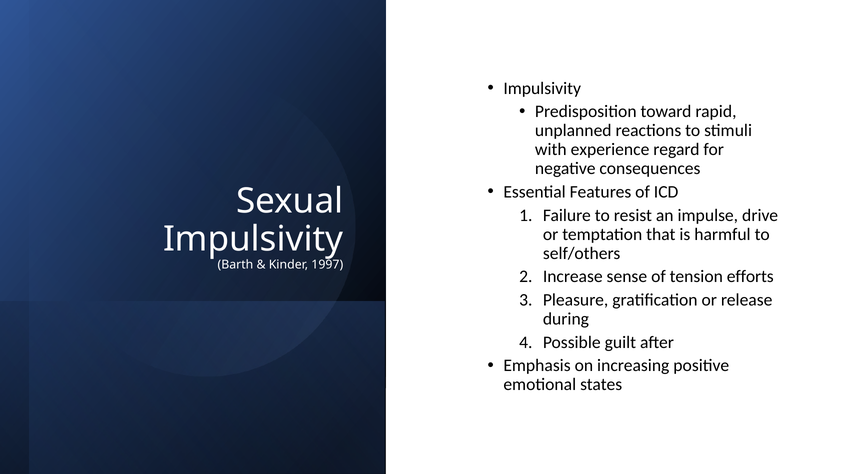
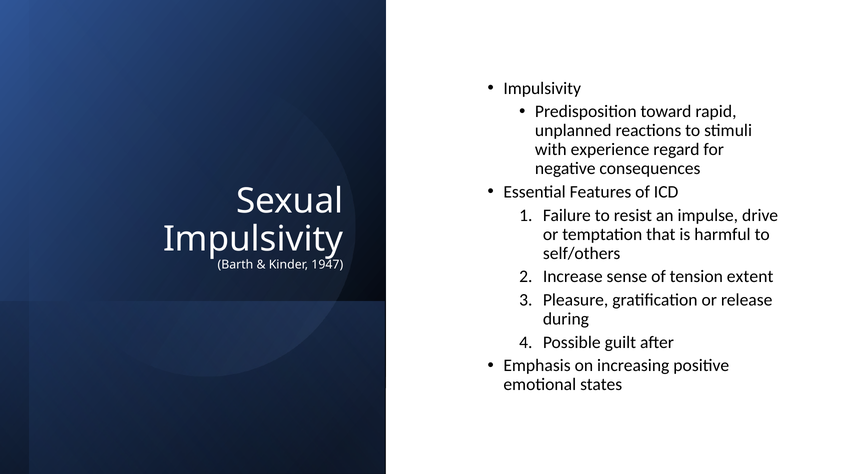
1997: 1997 -> 1947
efforts: efforts -> extent
